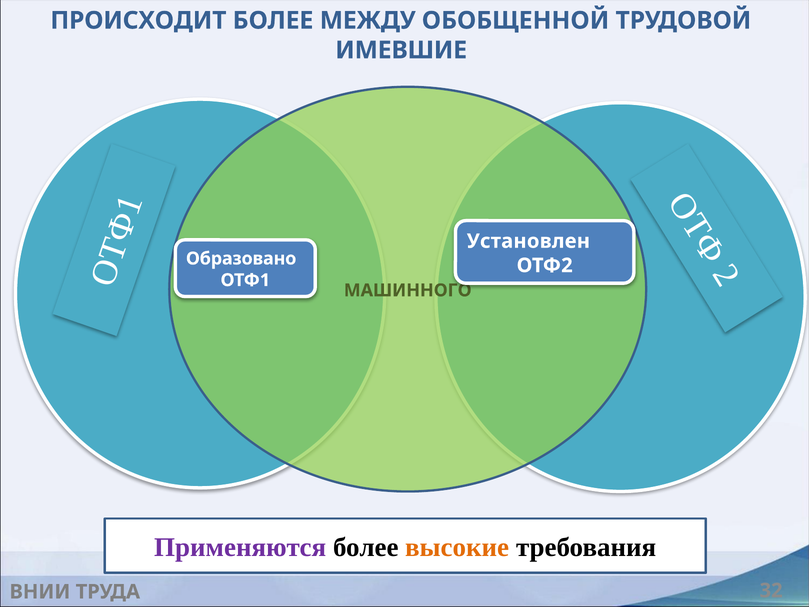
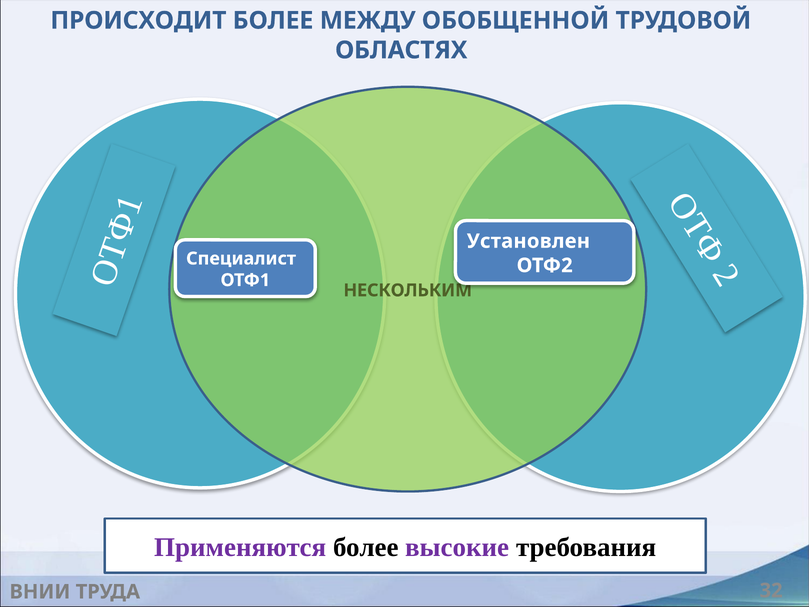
ИМЕВШИЕ: ИМЕВШИЕ -> ОБЛАСТЯХ
Образовано: Образовано -> Специалист
МАШИННОГО: МАШИННОГО -> НЕСКОЛЬКИМ
высокие colour: orange -> purple
